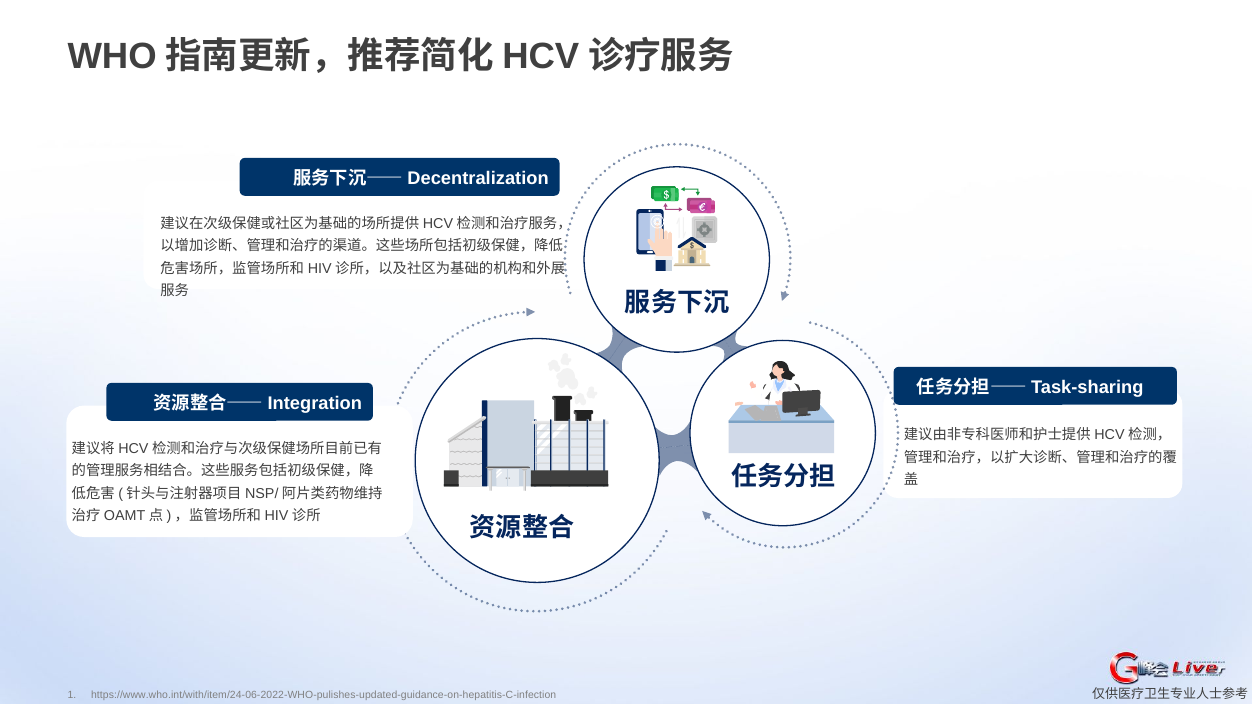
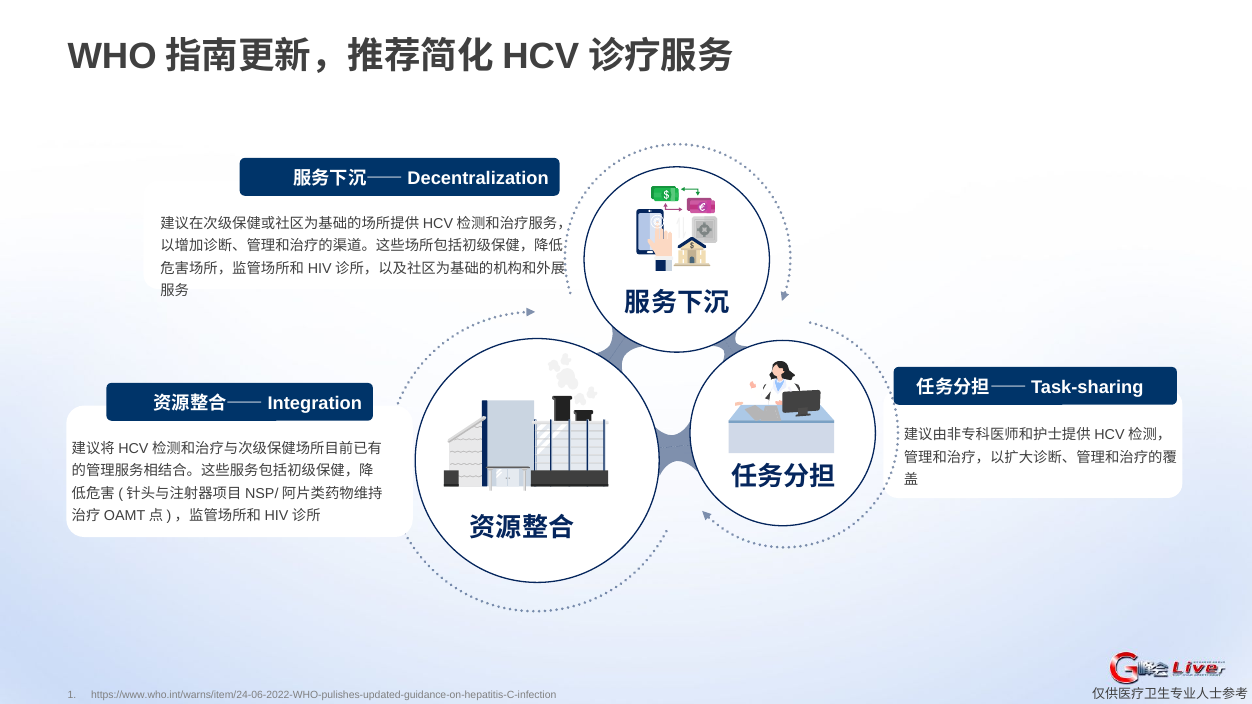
https://www.who.int/with/item/24-06-2022-WHO-pulishes-updated-guidance-on-hepatitis-C-infection: https://www.who.int/with/item/24-06-2022-WHO-pulishes-updated-guidance-on-hepatitis-C-infection -> https://www.who.int/warns/item/24-06-2022-WHO-pulishes-updated-guidance-on-hepatitis-C-infection
